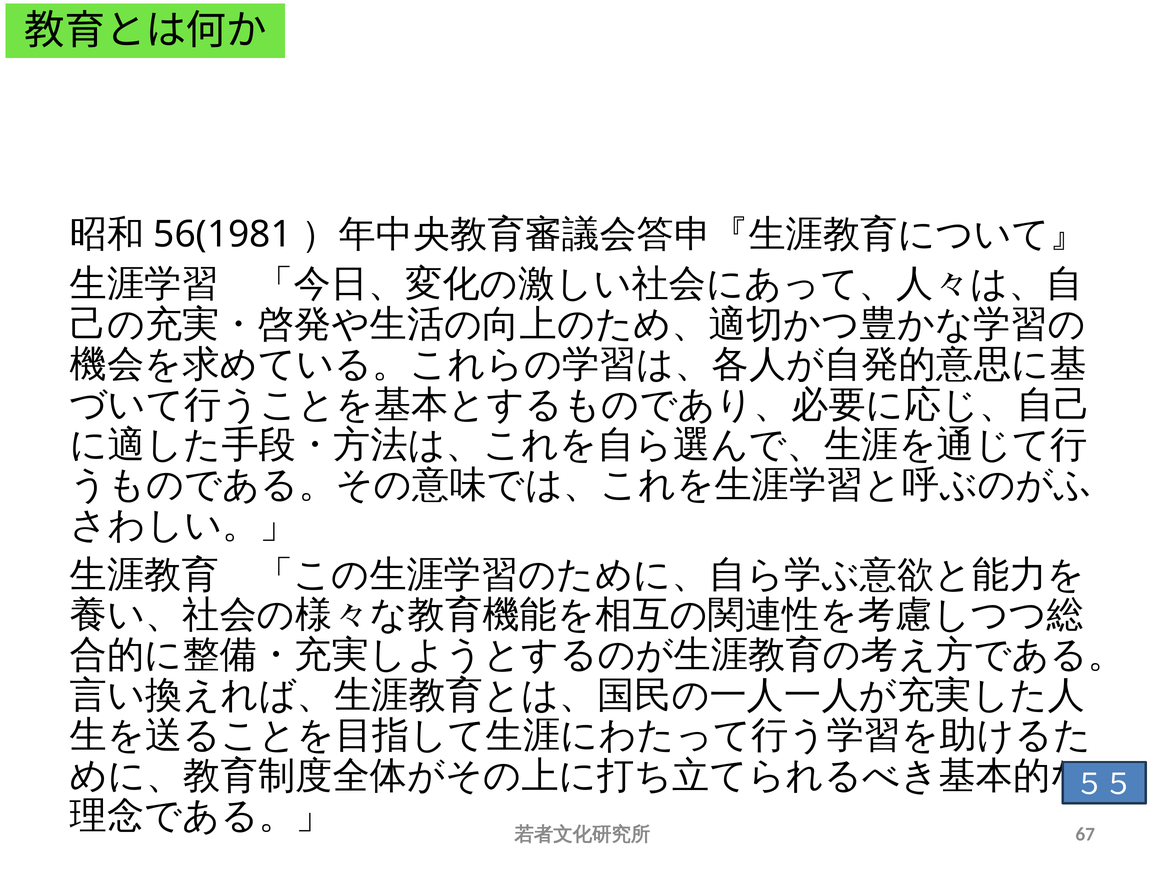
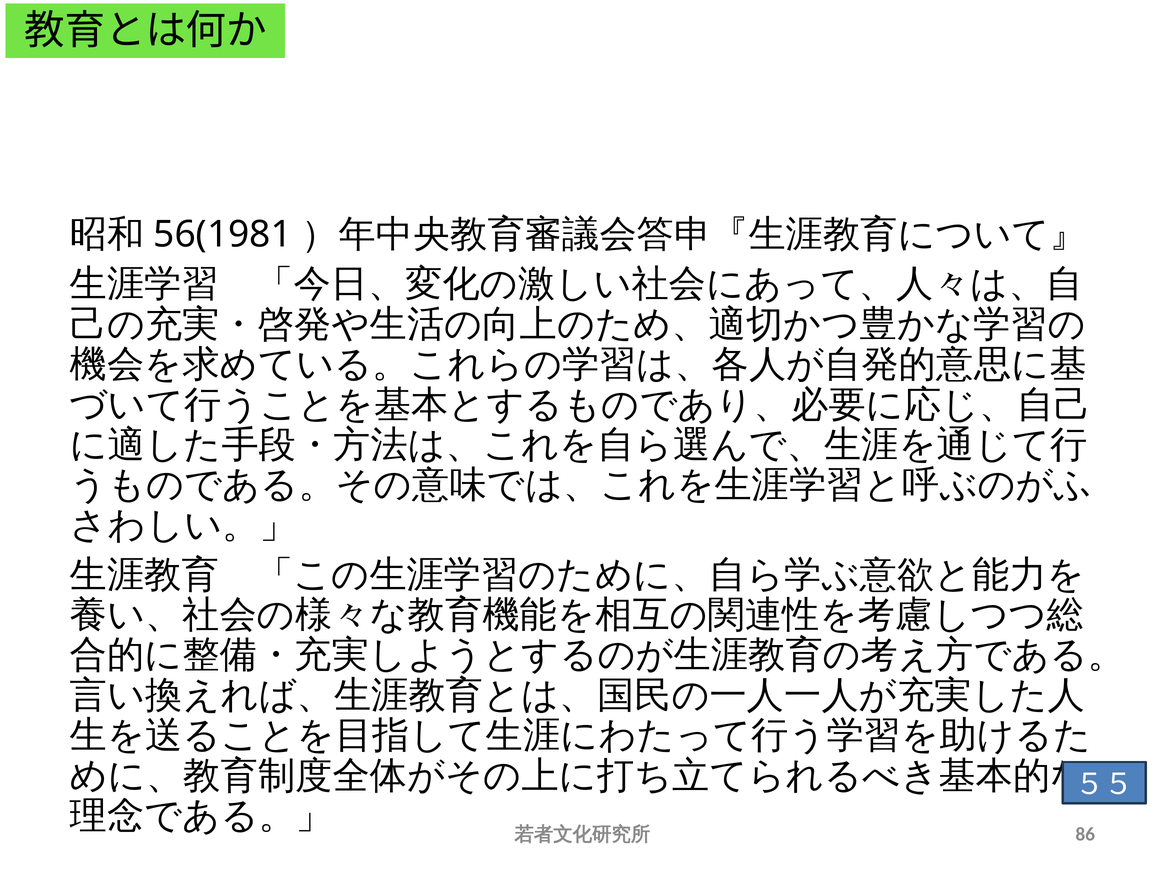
67: 67 -> 86
